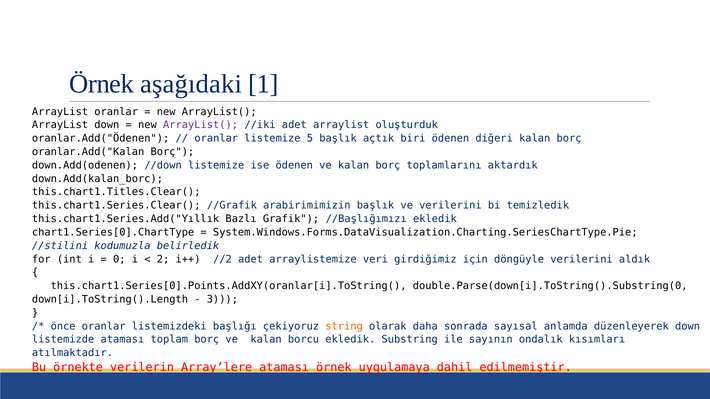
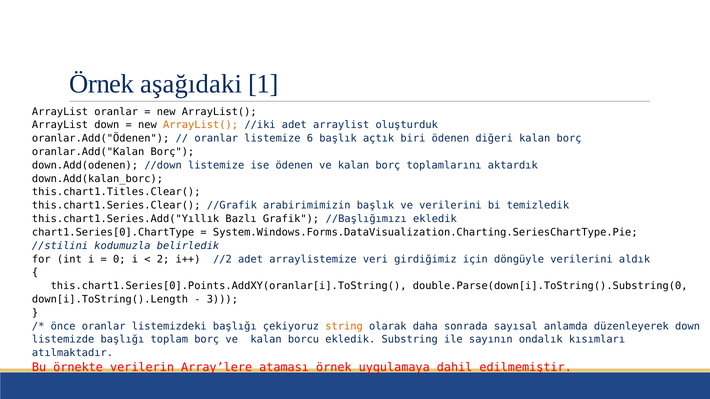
ArrayList( at (201, 125) colour: purple -> orange
5: 5 -> 6
listemizde ataması: ataması -> başlığı
